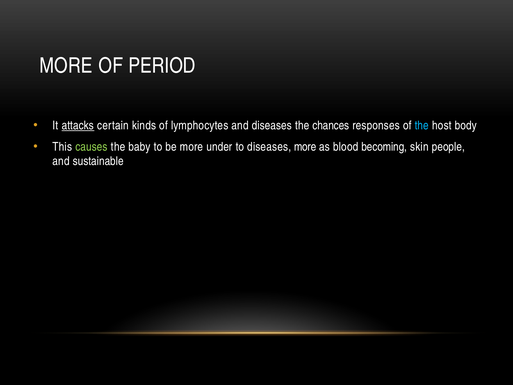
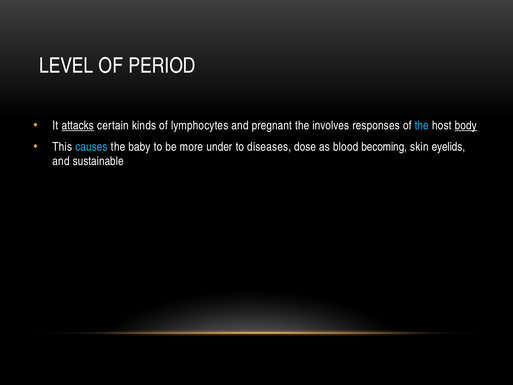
MORE at (66, 66): MORE -> LEVEL
and diseases: diseases -> pregnant
chances: chances -> involves
body underline: none -> present
causes colour: light green -> light blue
diseases more: more -> dose
people: people -> eyelids
